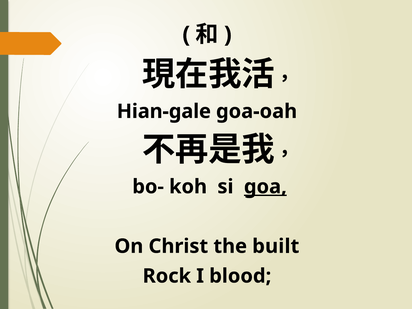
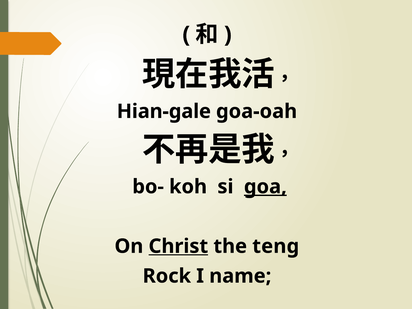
Christ underline: none -> present
built: built -> teng
blood: blood -> name
